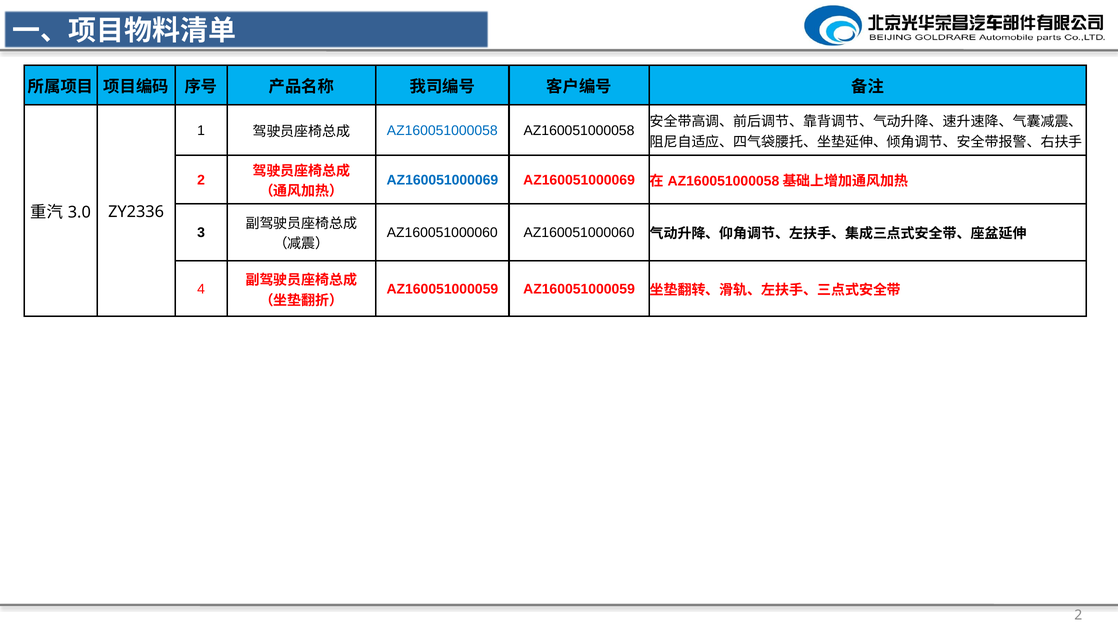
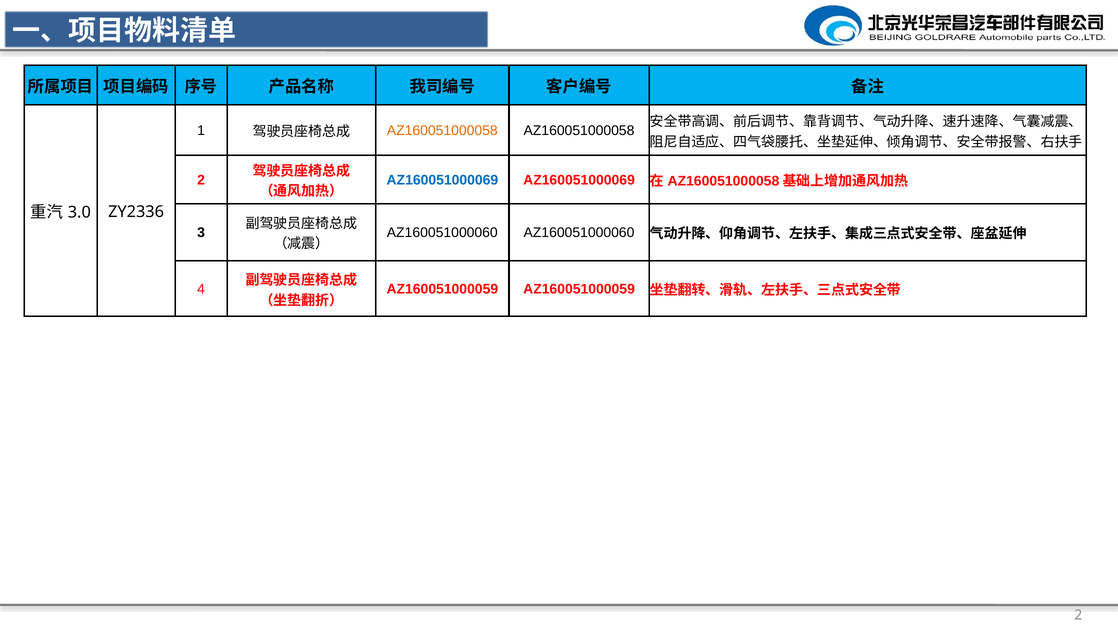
AZ160051000058 at (442, 131) colour: blue -> orange
